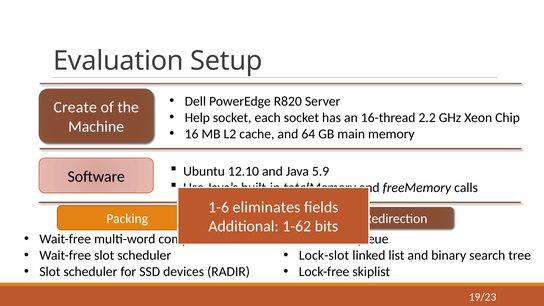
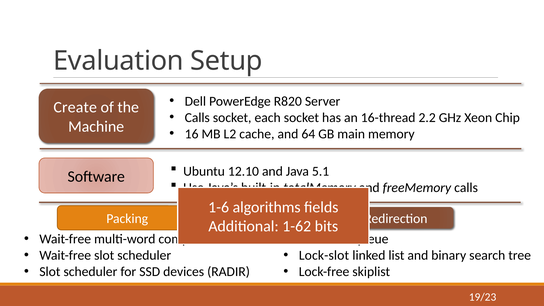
Help at (197, 118): Help -> Calls
5.9: 5.9 -> 5.1
eliminates: eliminates -> algorithms
